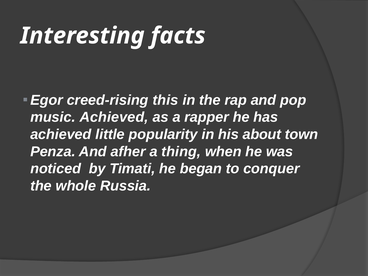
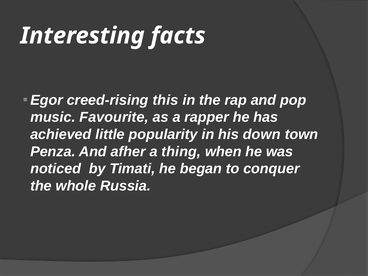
music Achieved: Achieved -> Favourite
about: about -> down
